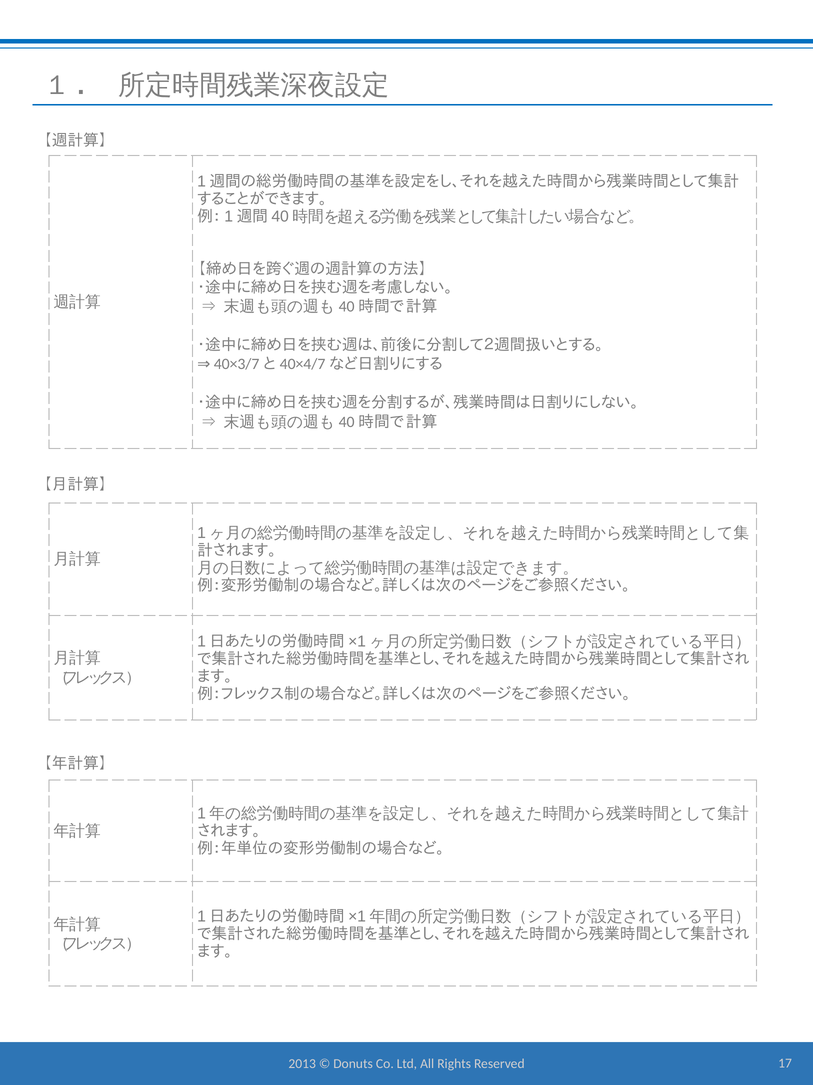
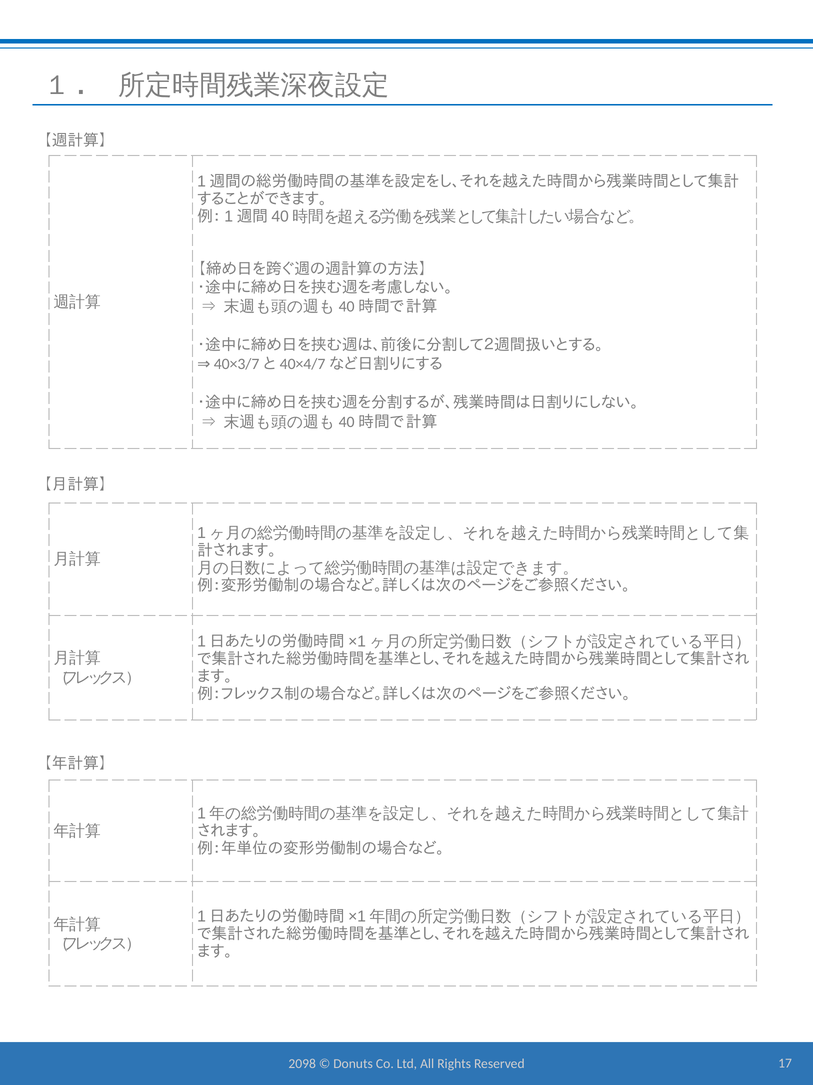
2013: 2013 -> 2098
